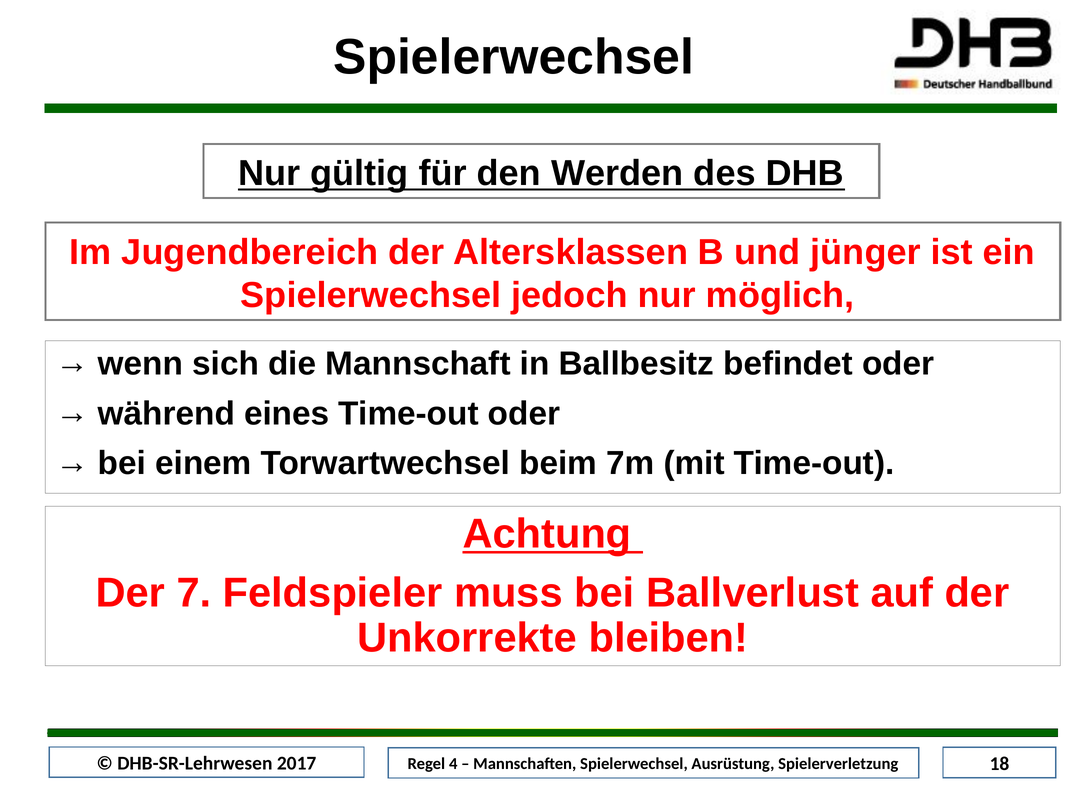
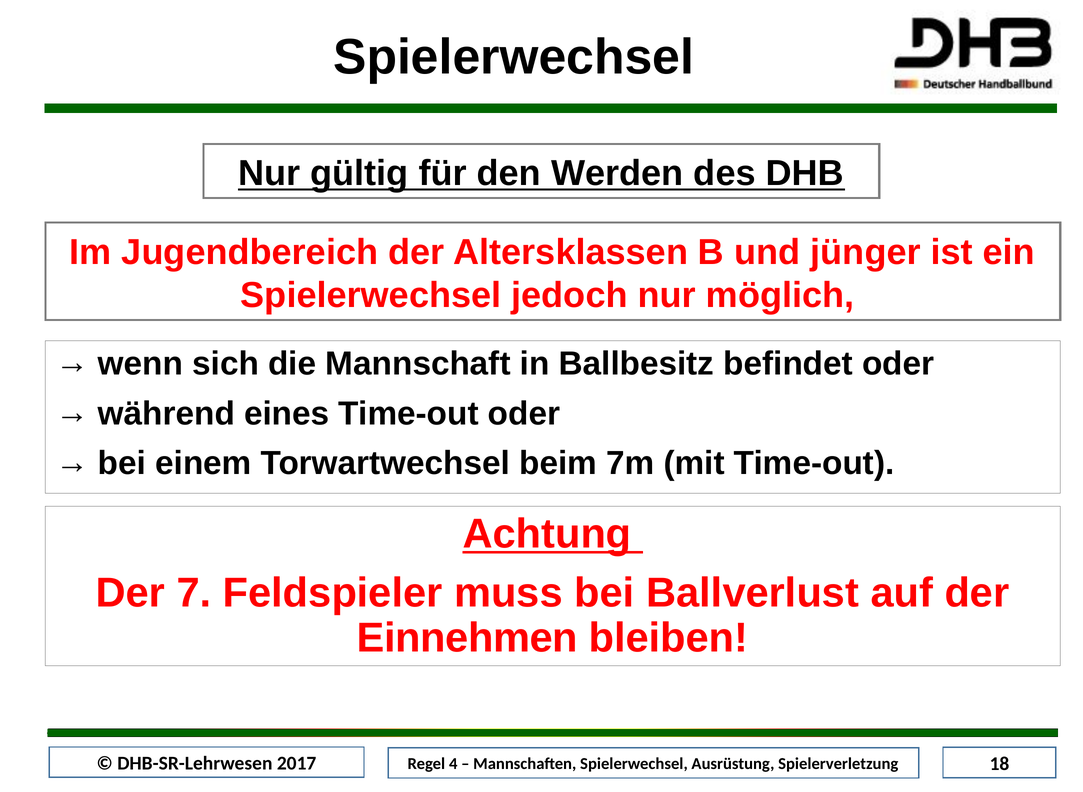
Unkorrekte: Unkorrekte -> Einnehmen
